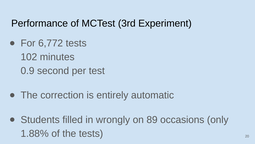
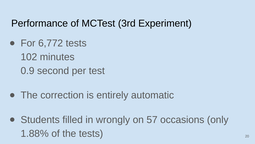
89: 89 -> 57
